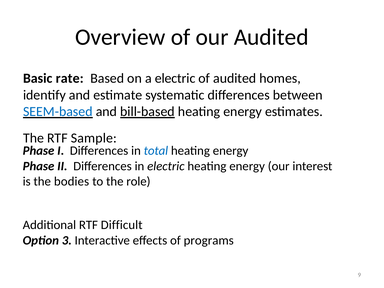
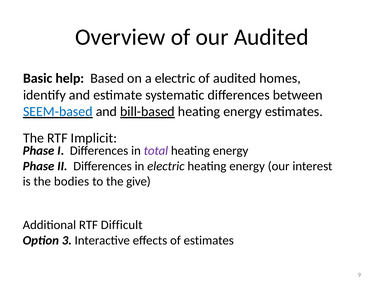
rate: rate -> help
Sample: Sample -> Implicit
total colour: blue -> purple
role: role -> give
of programs: programs -> estimates
